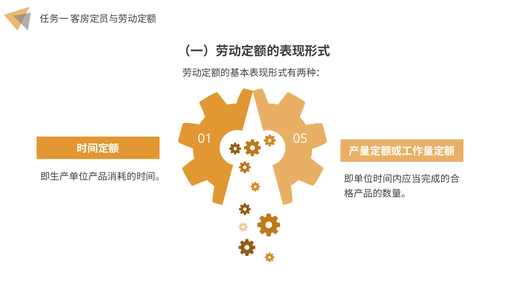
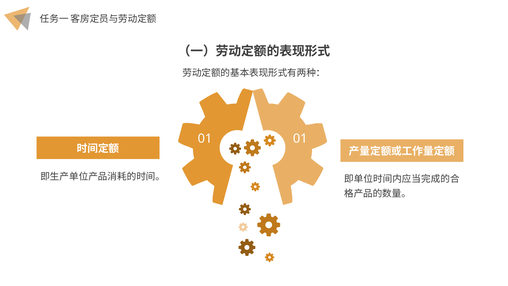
01 05: 05 -> 01
